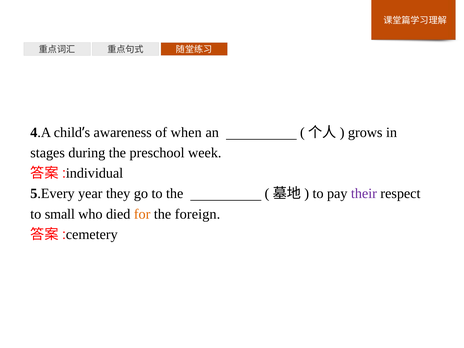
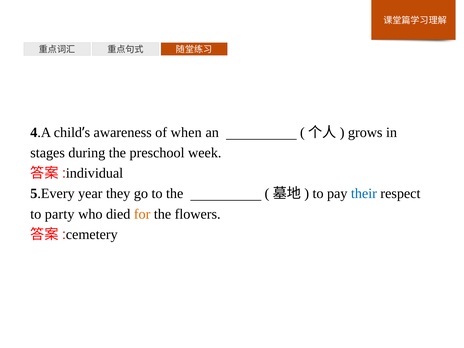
their colour: purple -> blue
small: small -> party
foreign: foreign -> flowers
